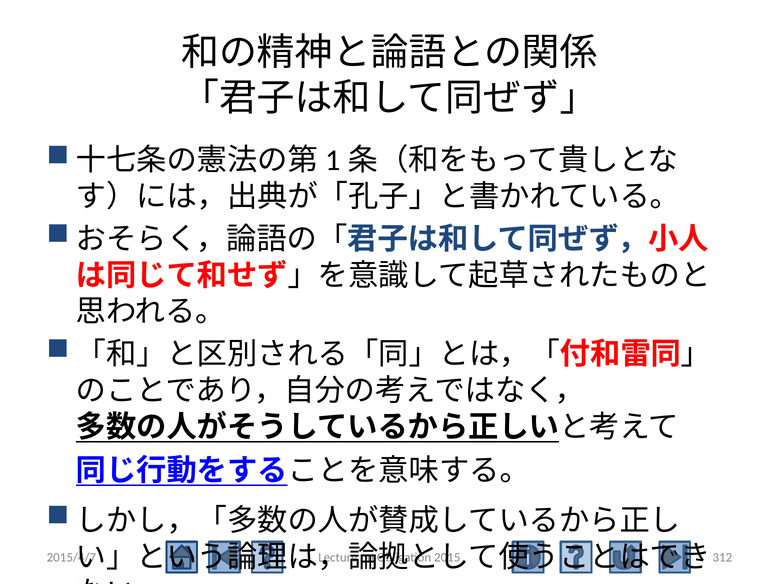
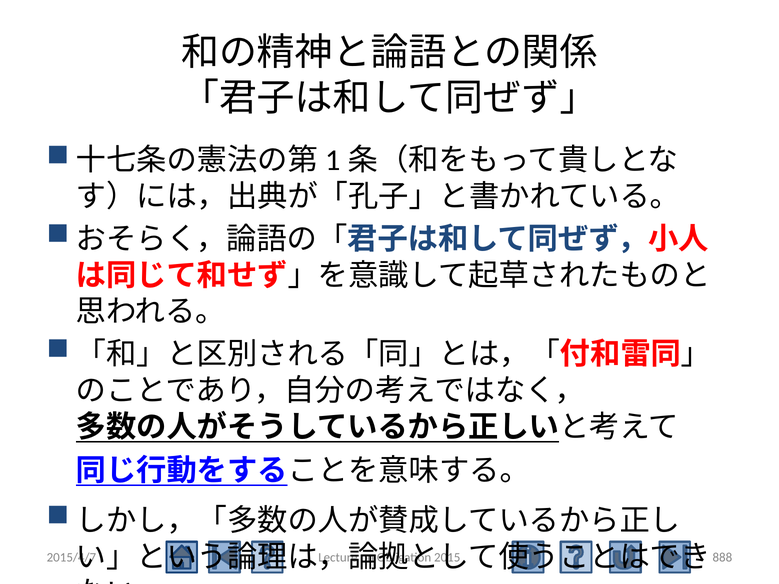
312: 312 -> 888
